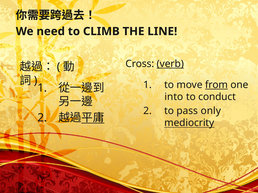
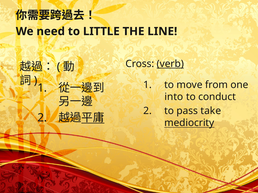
CLIMB: CLIMB -> LITTLE
from underline: present -> none
only: only -> take
